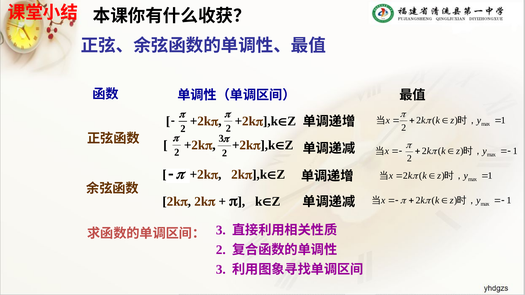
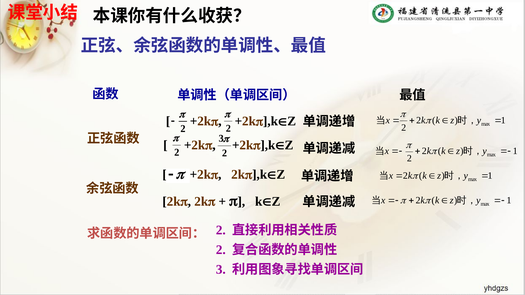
3 at (221, 231): 3 -> 2
